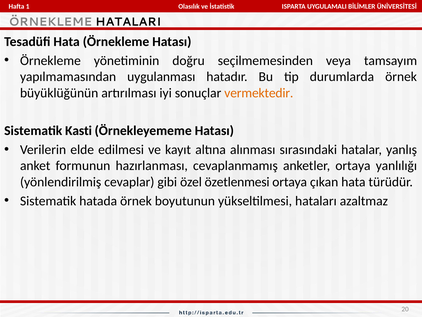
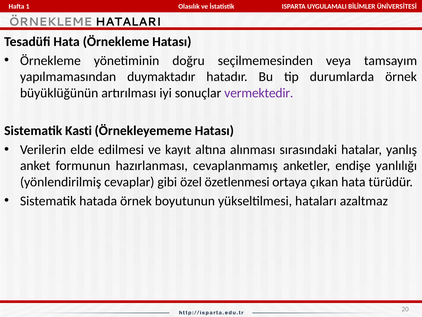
uygulanması: uygulanması -> duymaktadır
vermektedir colour: orange -> purple
anketler ortaya: ortaya -> endişe
